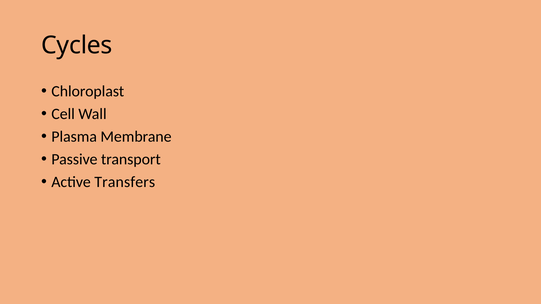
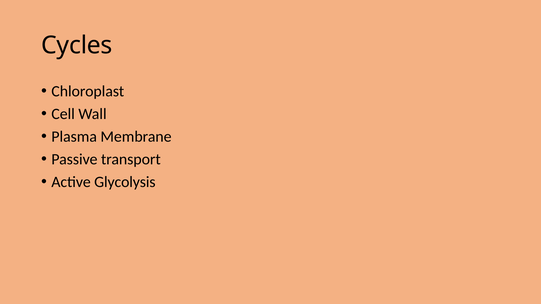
Transfers: Transfers -> Glycolysis
